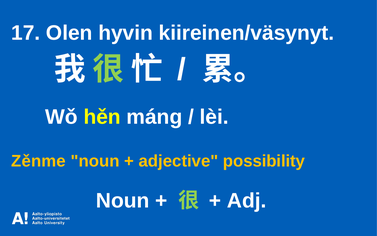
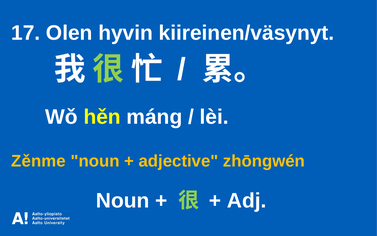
possibility: possibility -> zhōngwén
